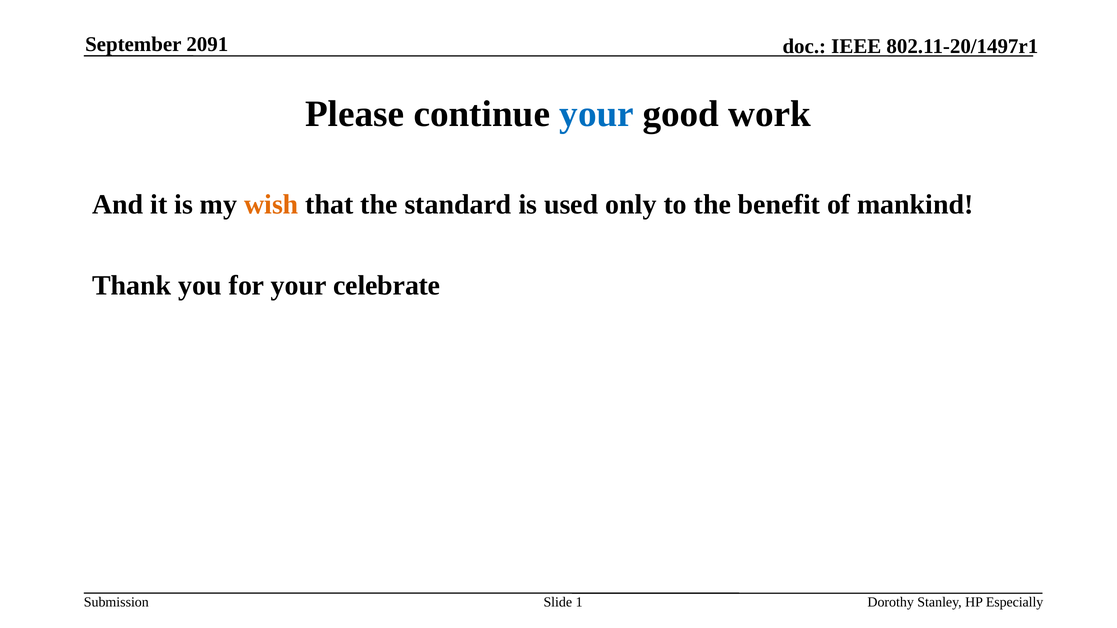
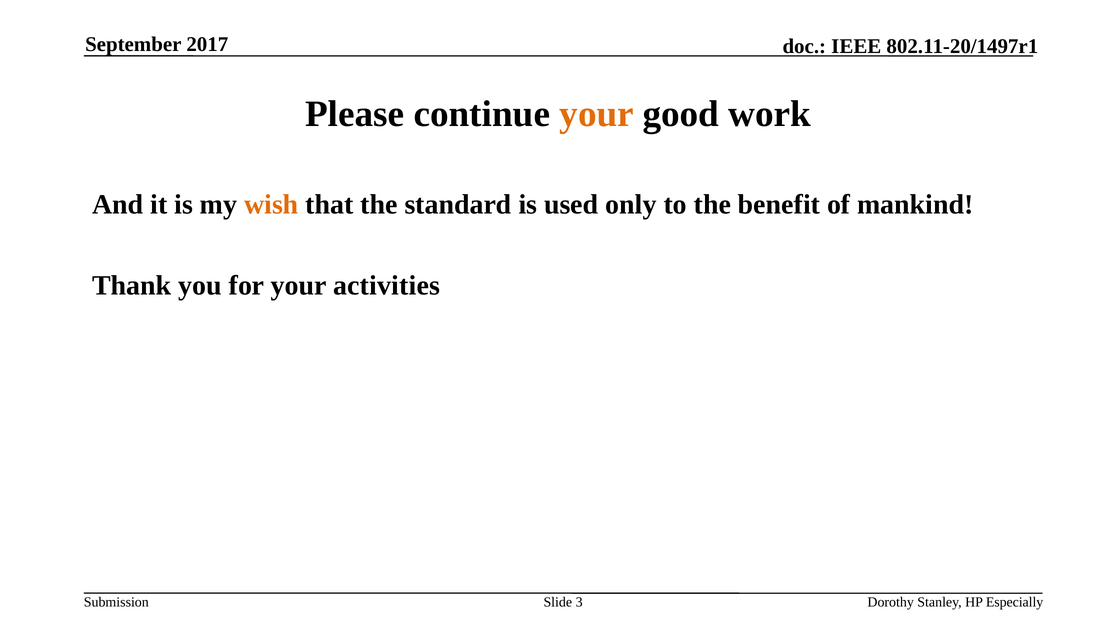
2091: 2091 -> 2017
your at (597, 114) colour: blue -> orange
celebrate: celebrate -> activities
1: 1 -> 3
